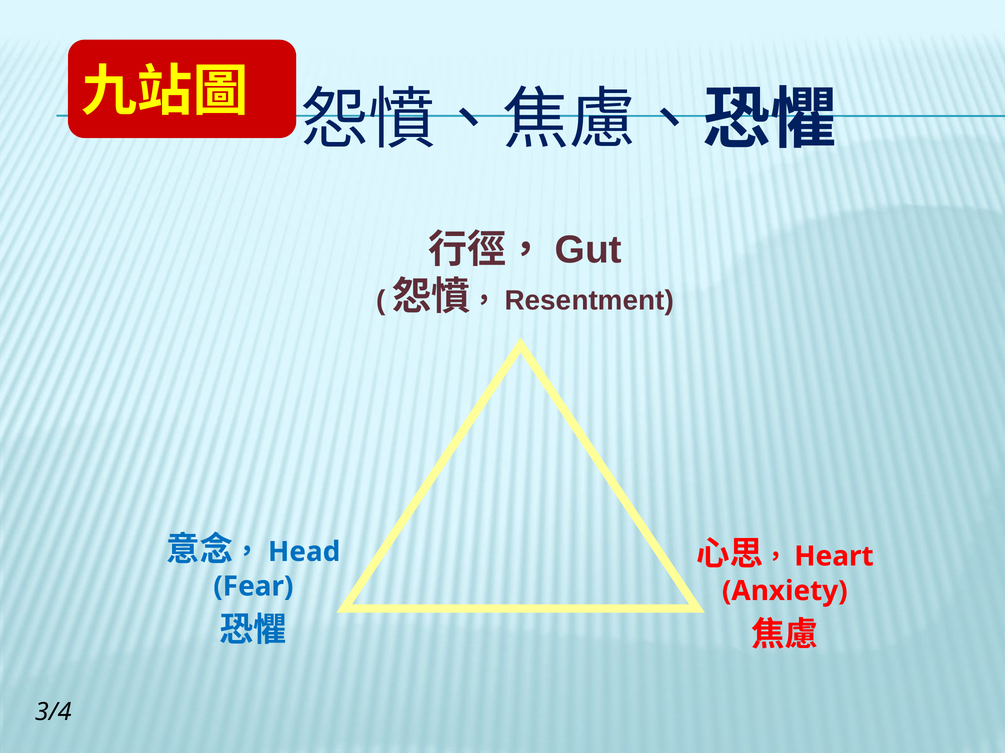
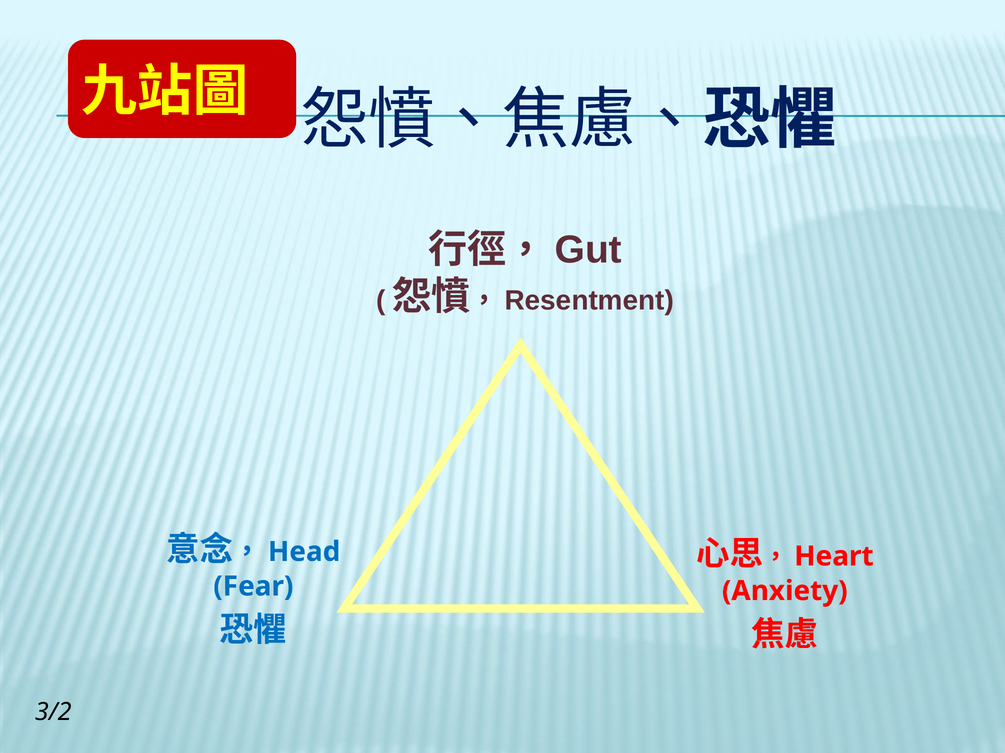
3/4: 3/4 -> 3/2
